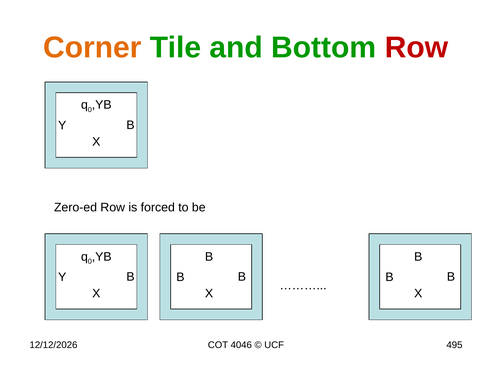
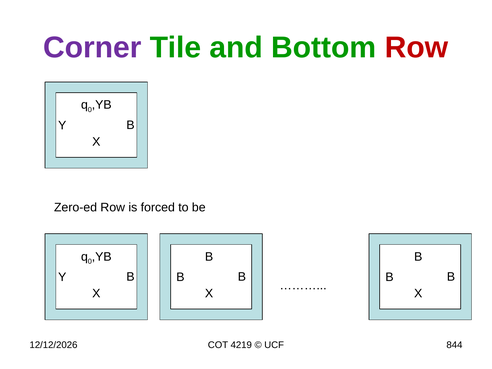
Corner colour: orange -> purple
4046: 4046 -> 4219
495: 495 -> 844
